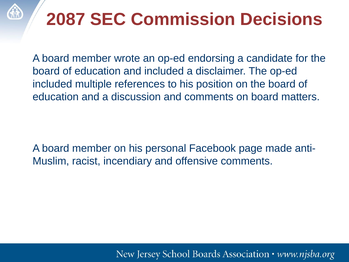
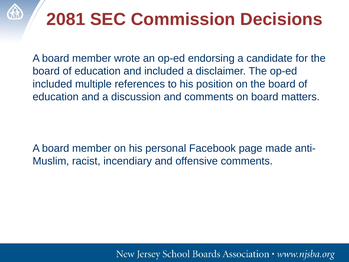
2087: 2087 -> 2081
